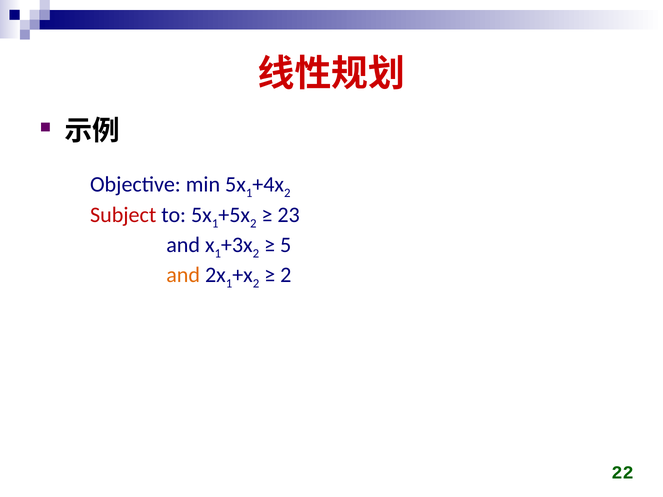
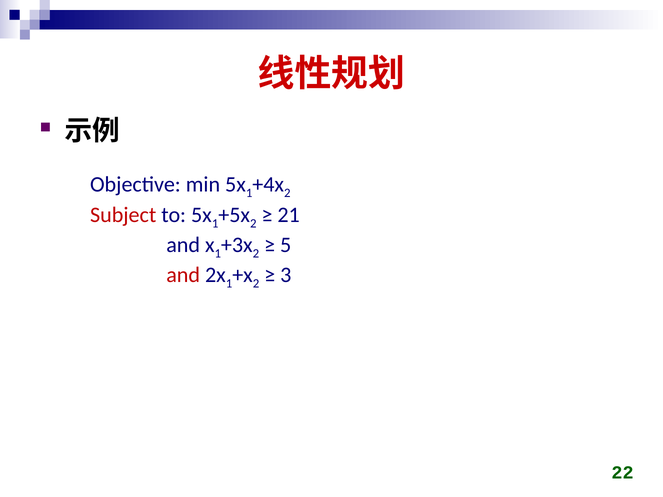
23: 23 -> 21
and at (183, 275) colour: orange -> red
2 at (286, 275): 2 -> 3
